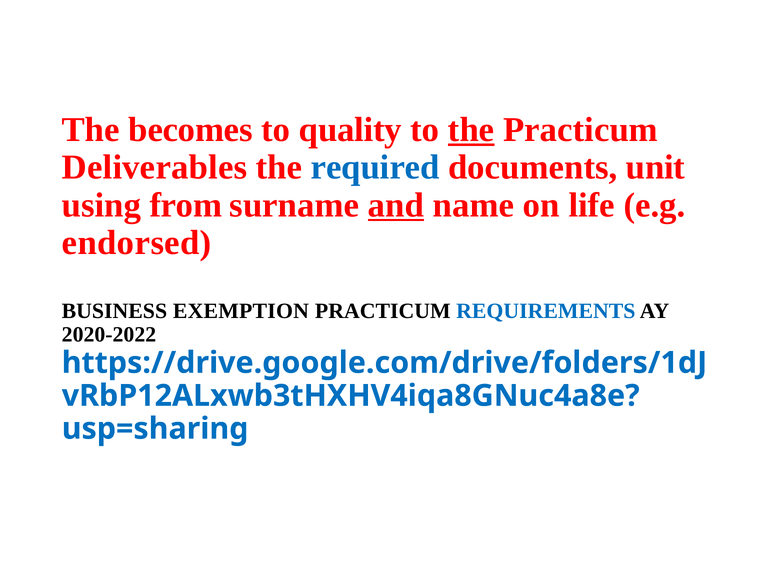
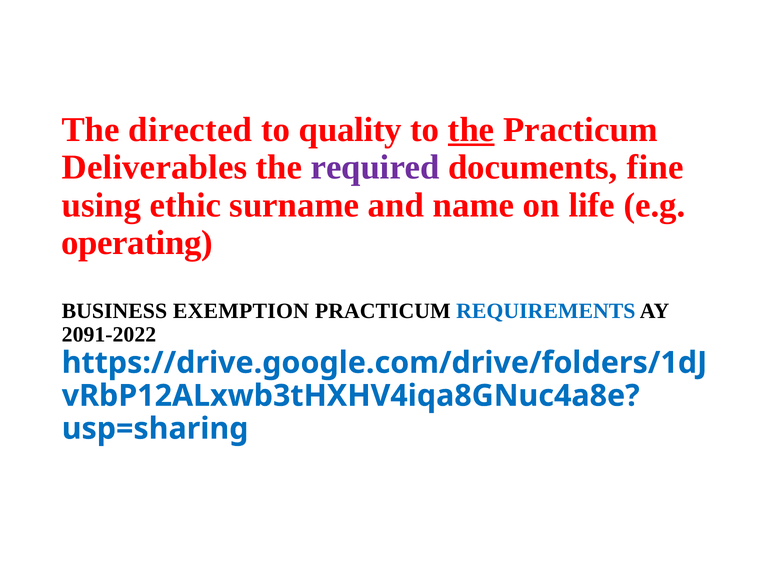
becomes: becomes -> directed
required colour: blue -> purple
unit: unit -> fine
from: from -> ethic
and underline: present -> none
endorsed: endorsed -> operating
2020-2022: 2020-2022 -> 2091-2022
